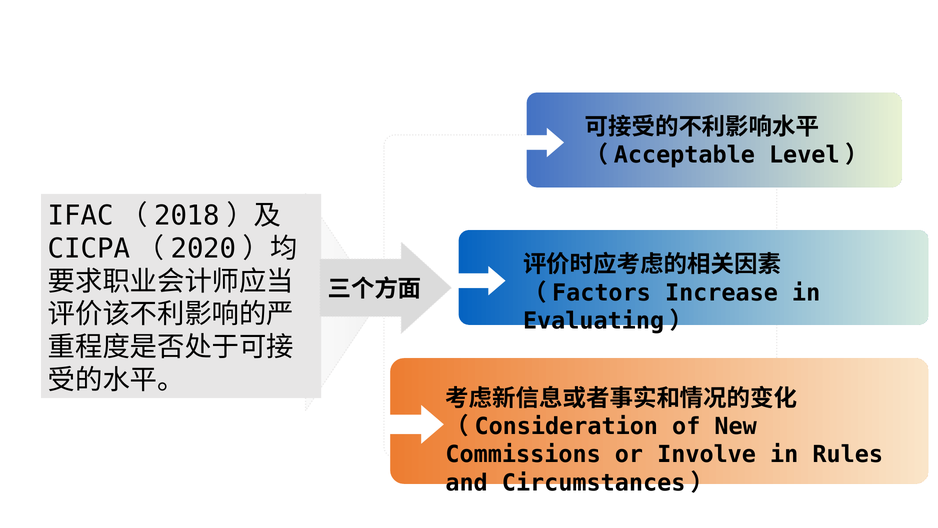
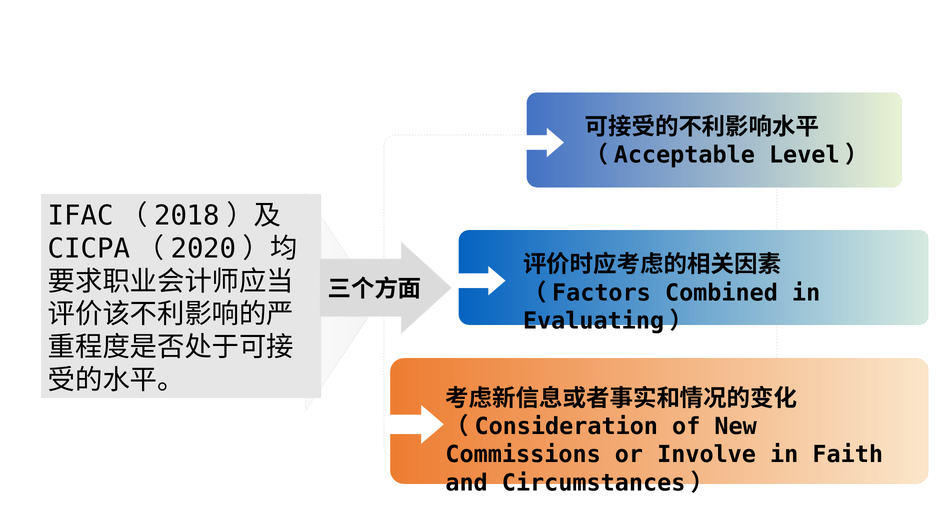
Increase: Increase -> Combined
Rules: Rules -> Faith
